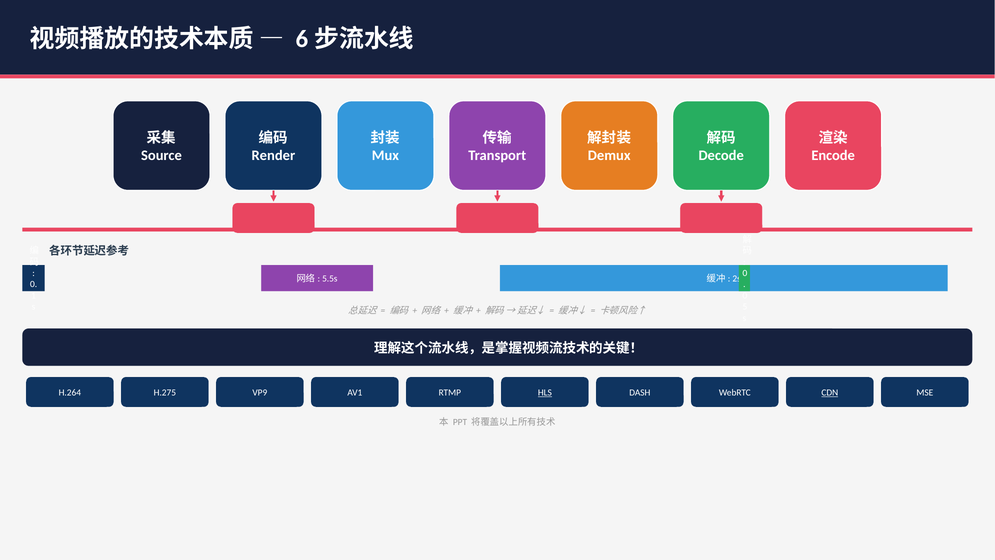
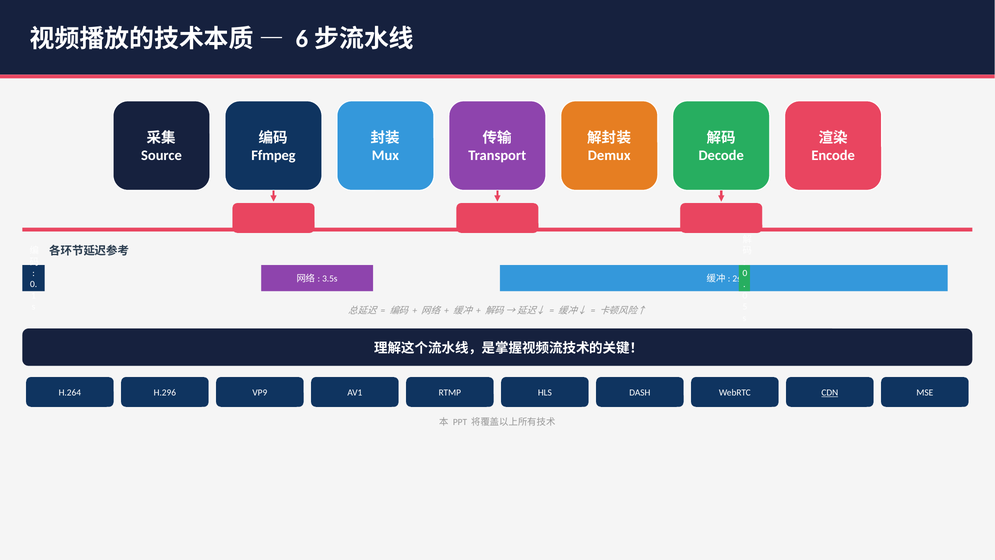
Render: Render -> Ffmpeg
5.5s: 5.5s -> 3.5s
H.275: H.275 -> H.296
HLS underline: present -> none
